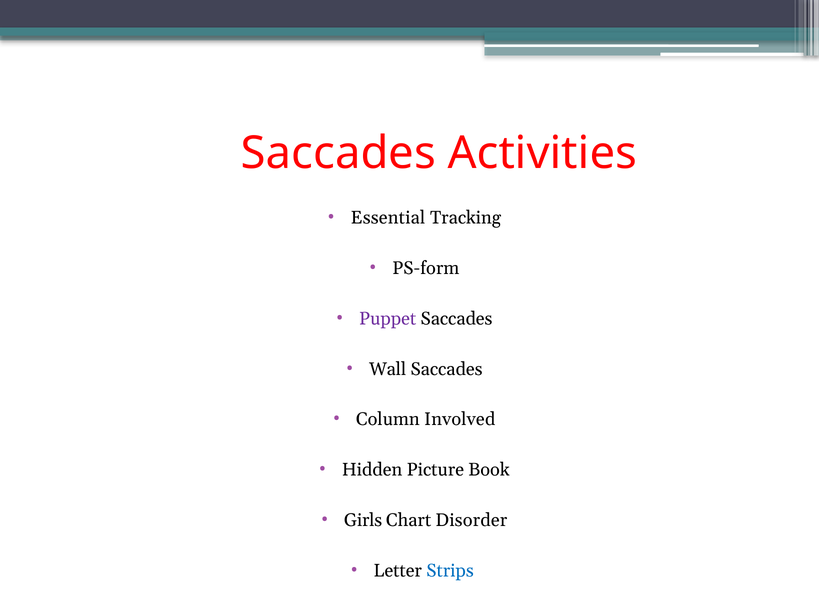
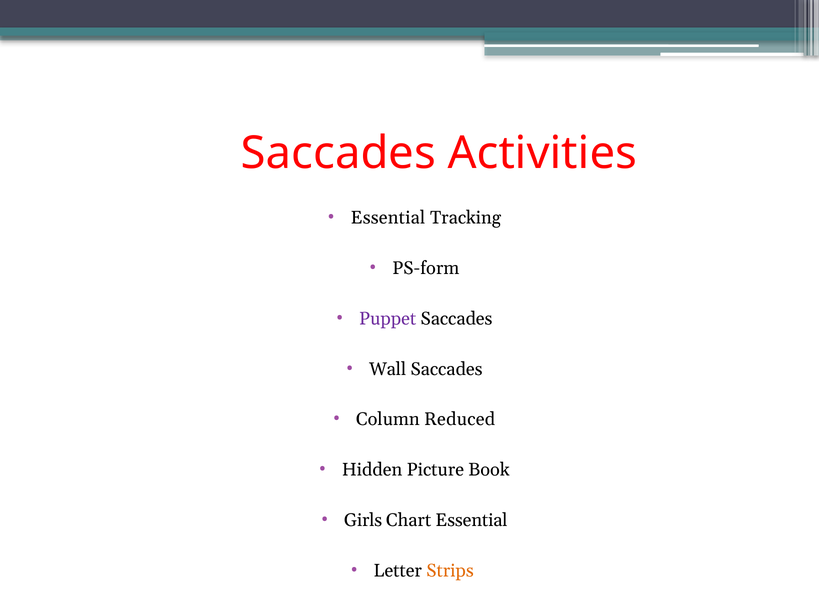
Involved: Involved -> Reduced
Chart Disorder: Disorder -> Essential
Strips colour: blue -> orange
